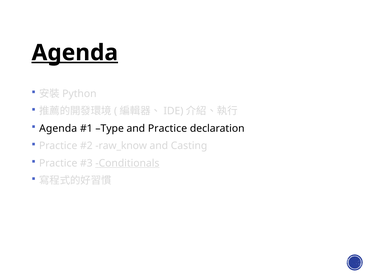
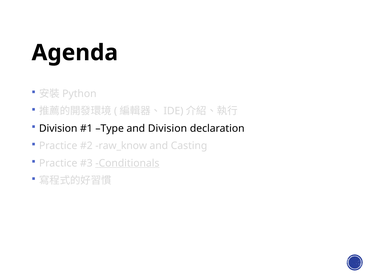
Agenda at (75, 53) underline: present -> none
Agenda at (58, 128): Agenda -> Division
and Practice: Practice -> Division
